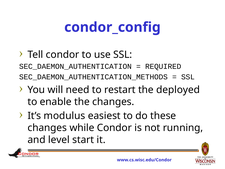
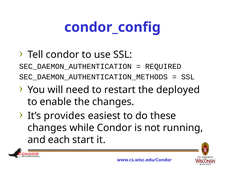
modulus: modulus -> provides
level: level -> each
